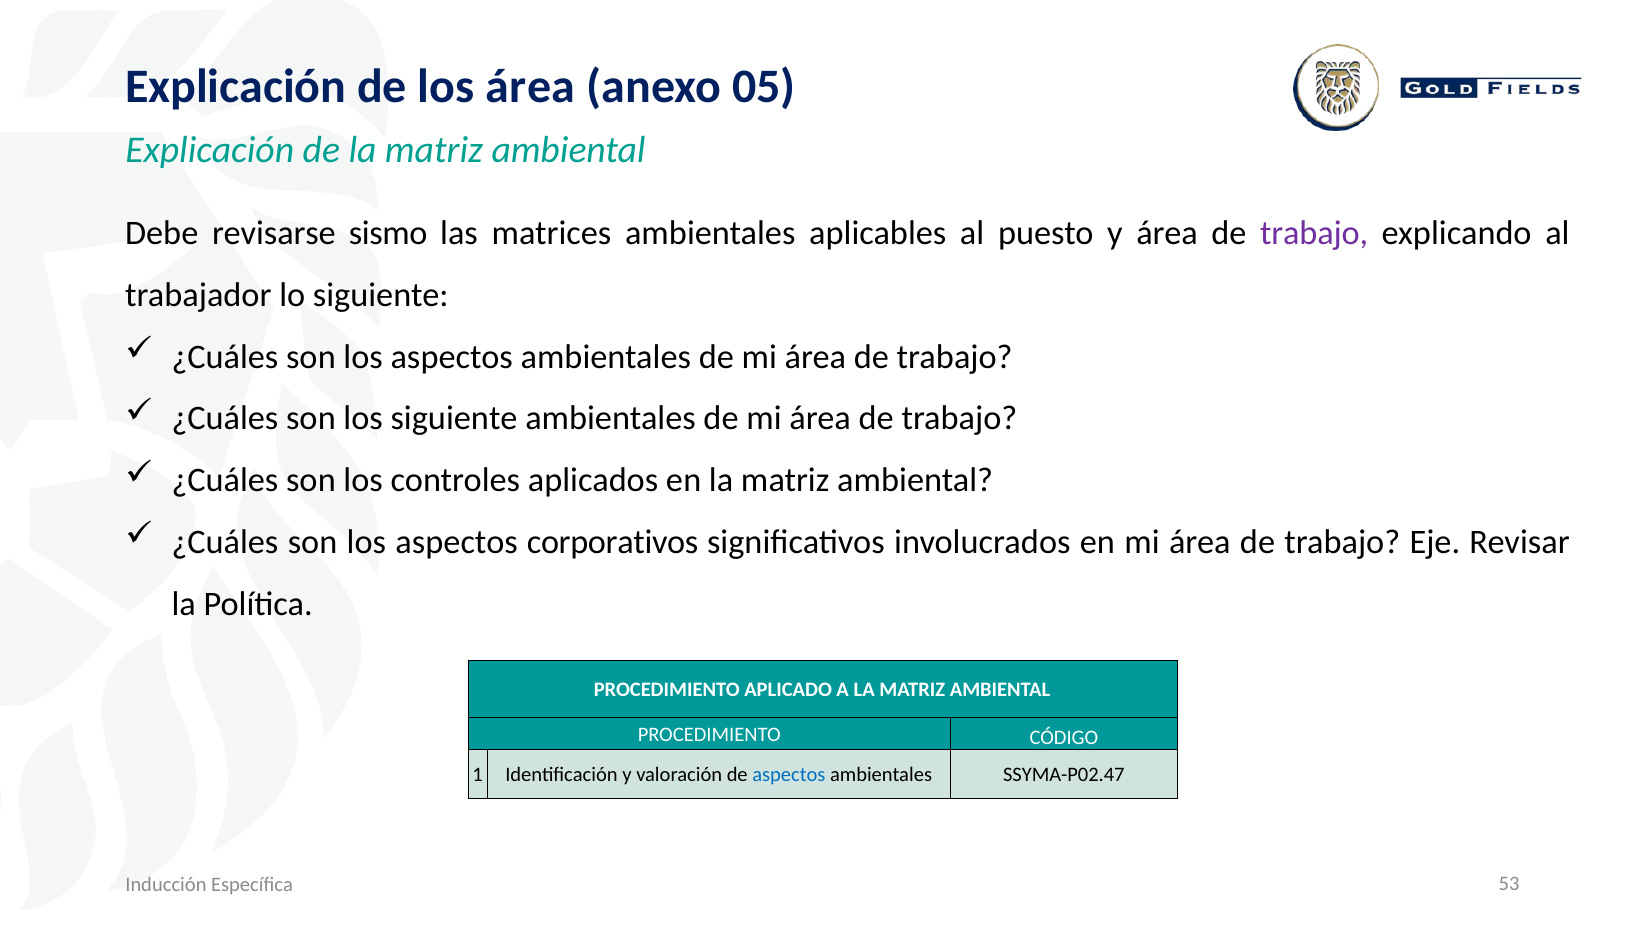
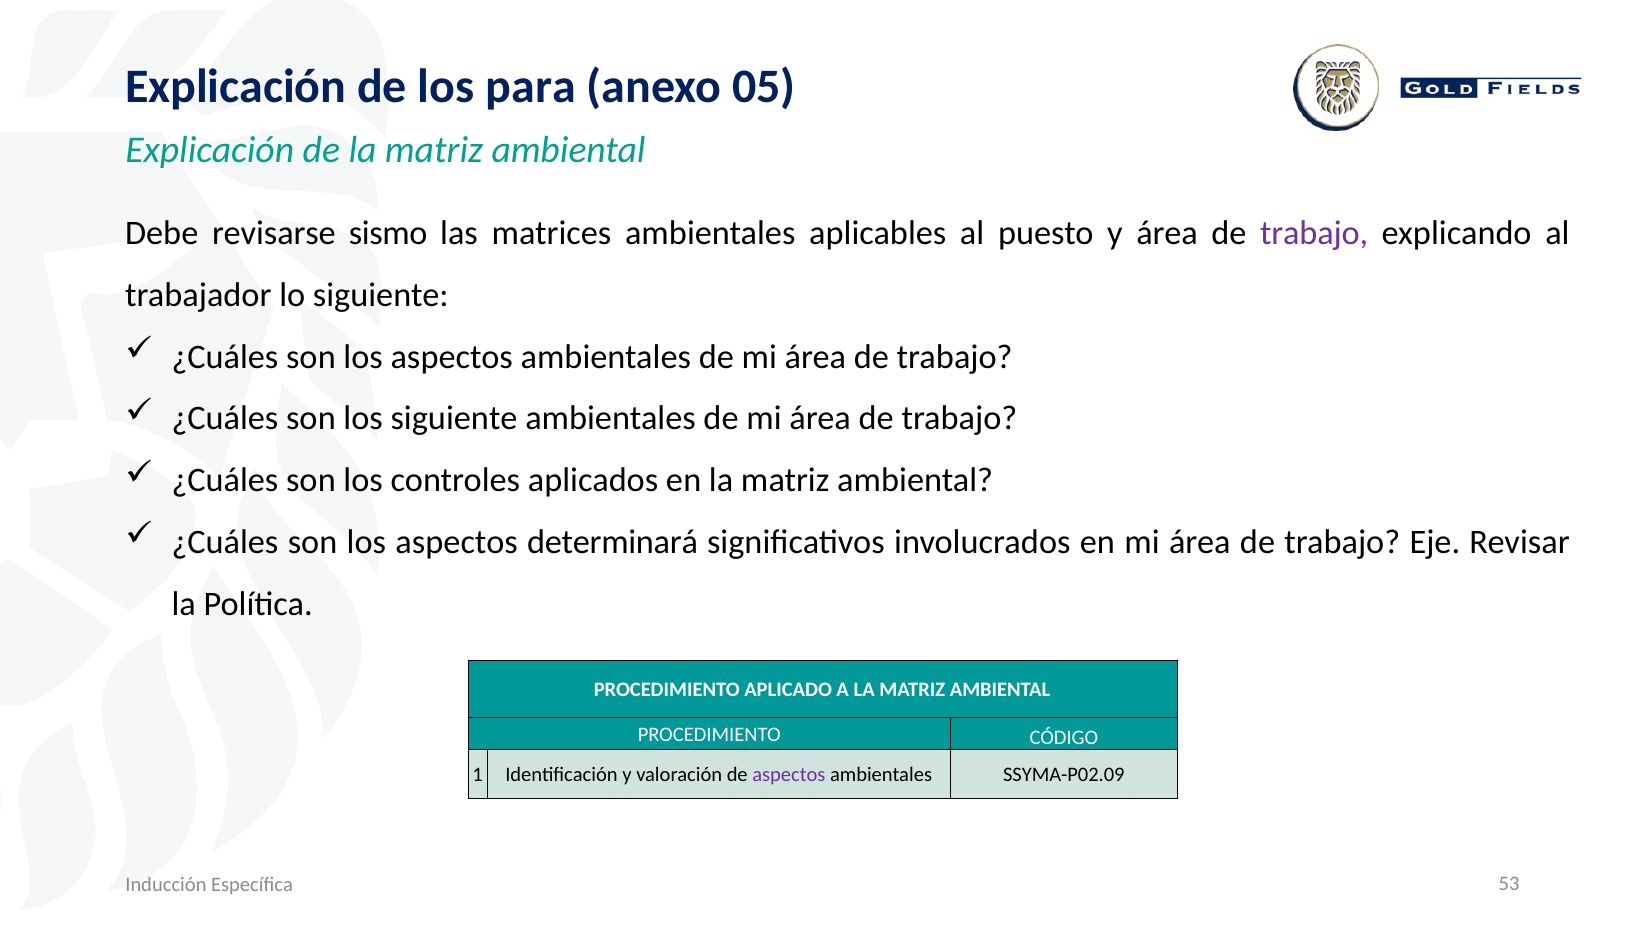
los área: área -> para
corporativos: corporativos -> determinará
aspectos at (789, 774) colour: blue -> purple
SSYMA-P02.47: SSYMA-P02.47 -> SSYMA-P02.09
